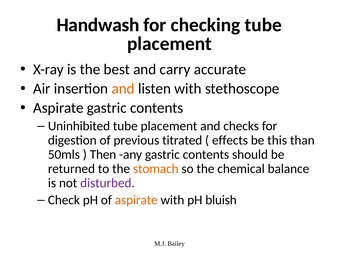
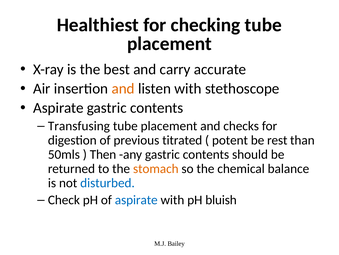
Handwash: Handwash -> Healthiest
Uninhibited: Uninhibited -> Transfusing
effects: effects -> potent
this: this -> rest
disturbed colour: purple -> blue
aspirate at (136, 199) colour: orange -> blue
